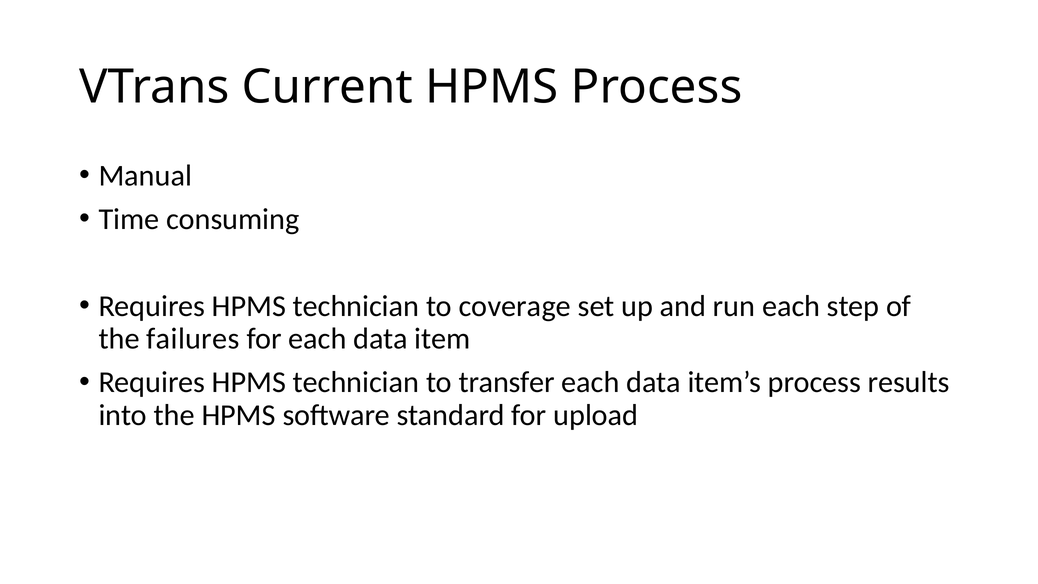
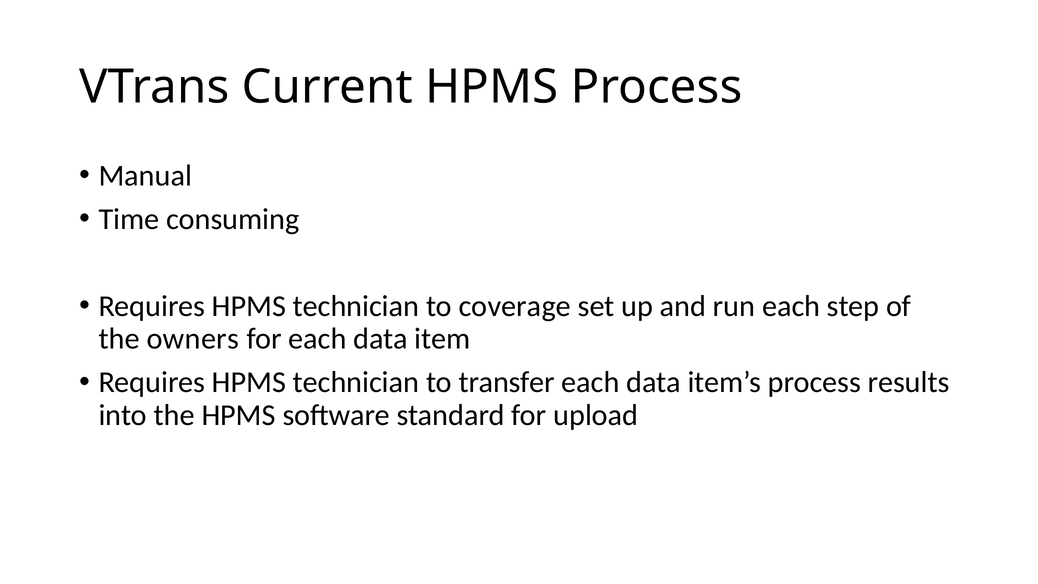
failures: failures -> owners
